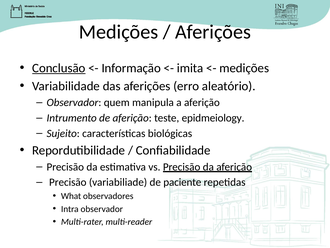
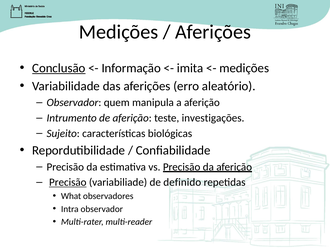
epidmeiology: epidmeiology -> investigações
Precisão at (68, 182) underline: none -> present
paciente: paciente -> definido
